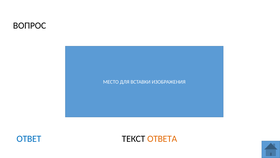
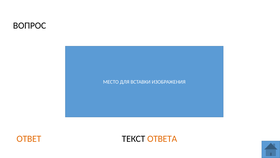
ОТВЕТ colour: blue -> orange
